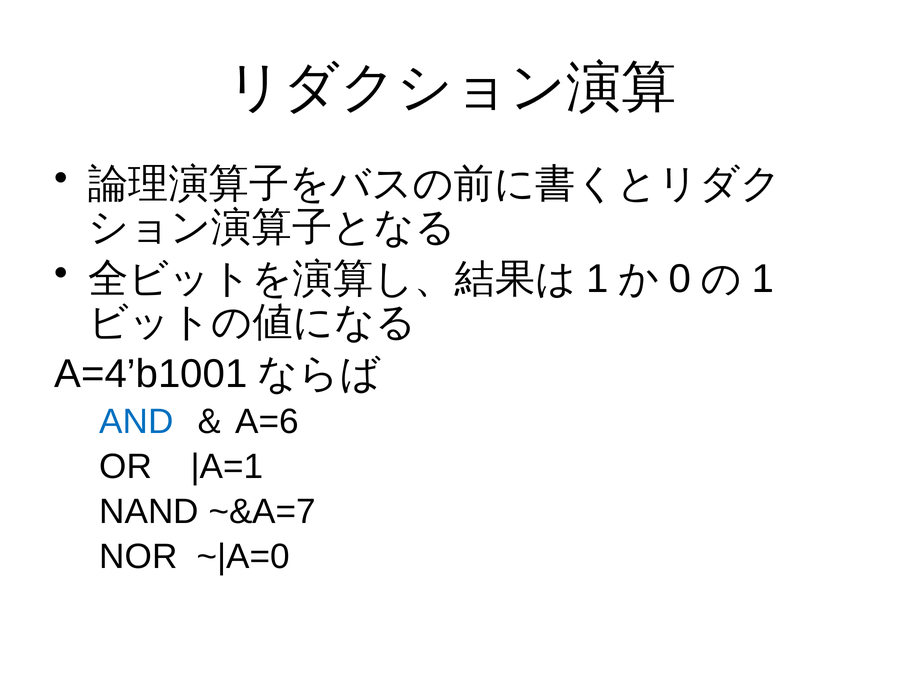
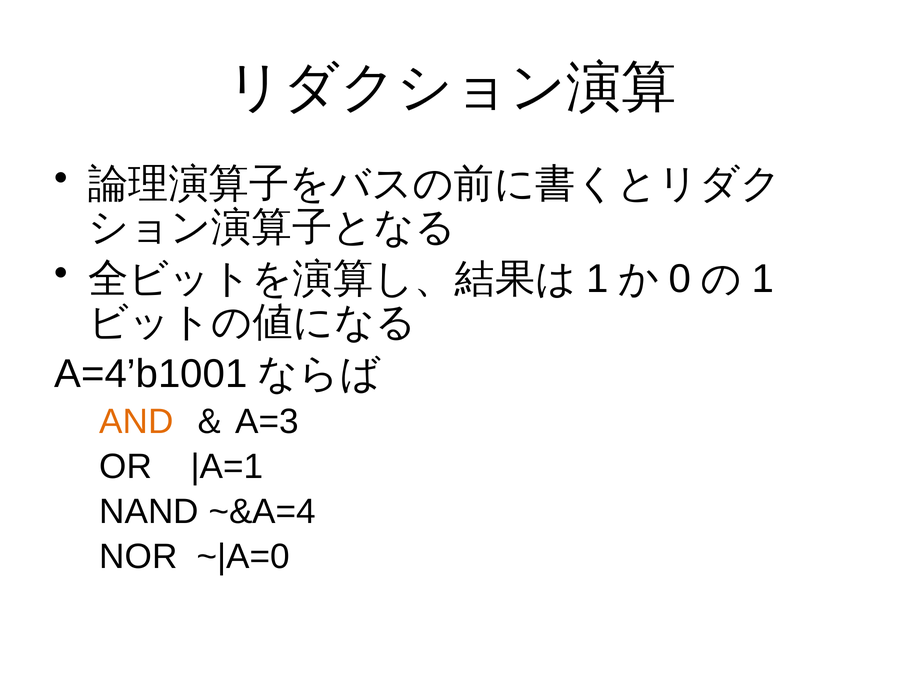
AND colour: blue -> orange
A=6: A=6 -> A=3
~&A=7: ~&A=7 -> ~&A=4
